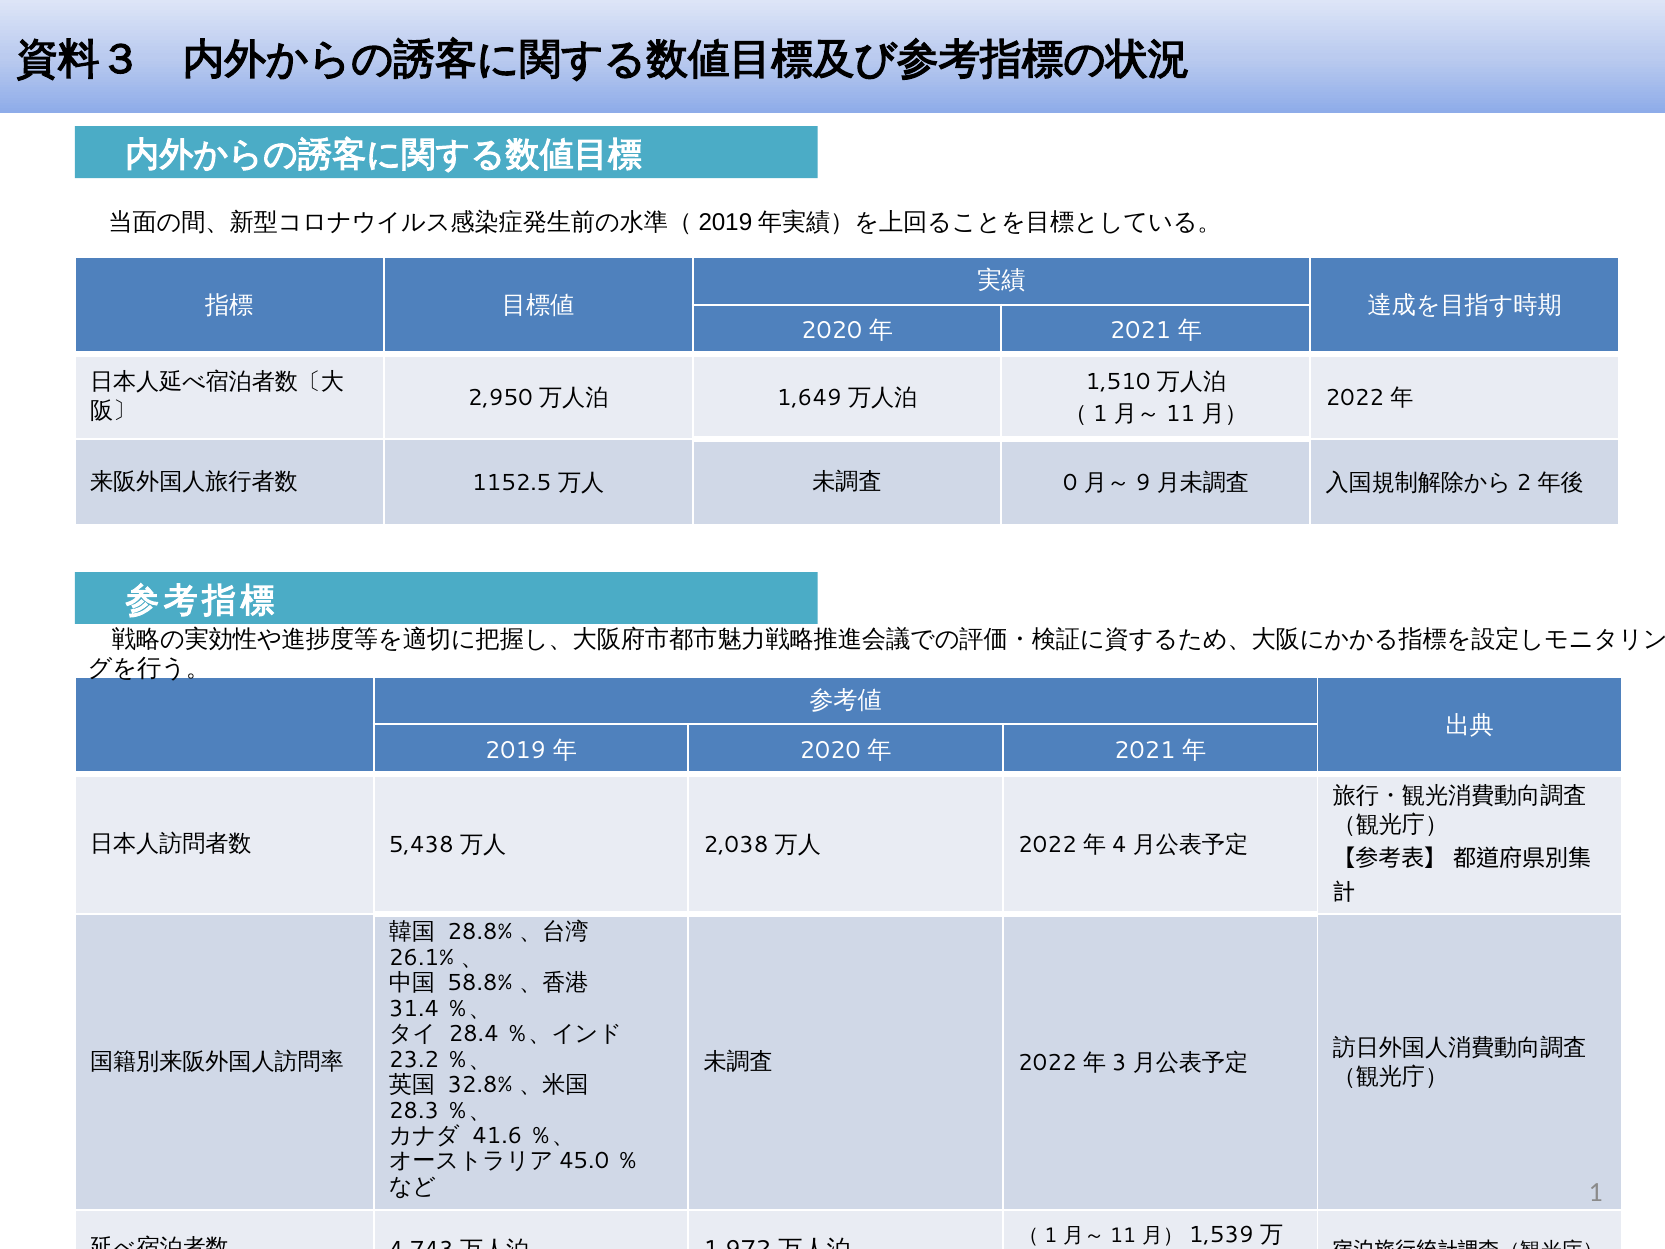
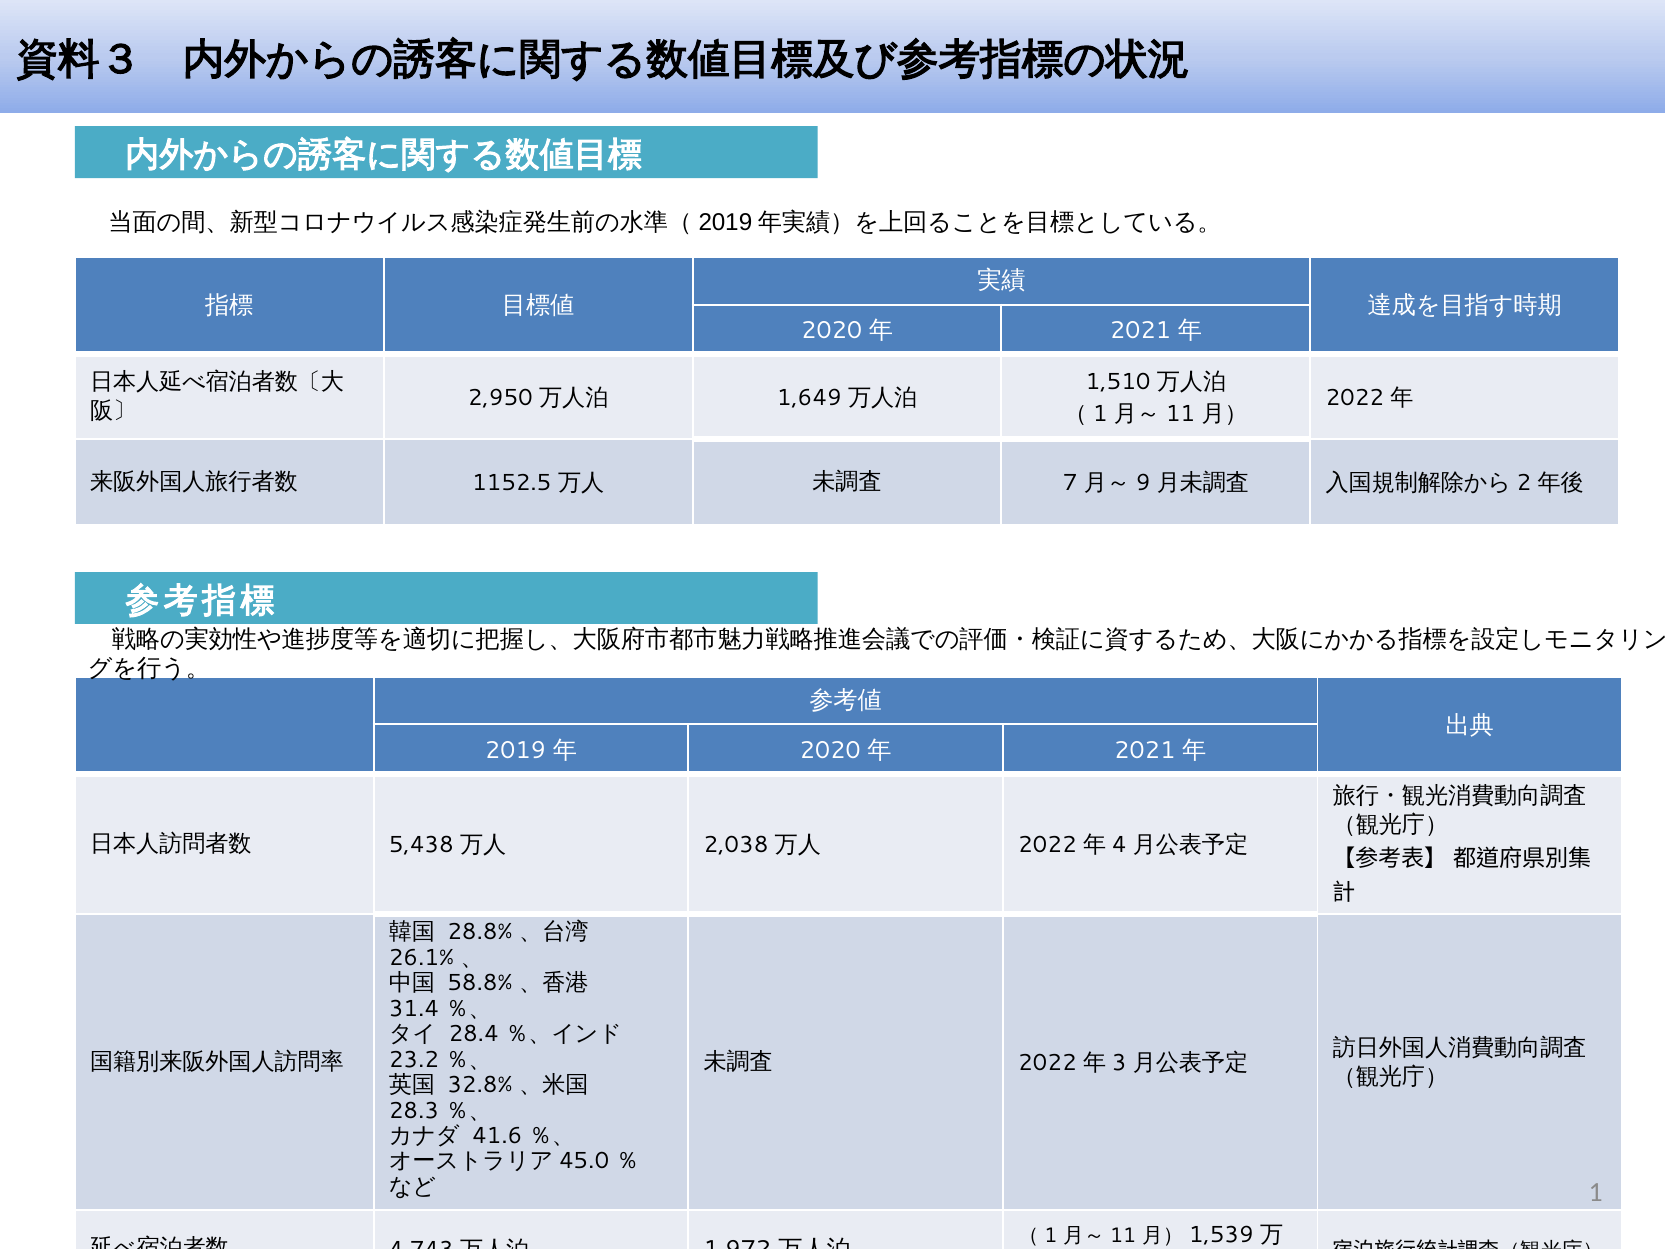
0: 0 -> 7
